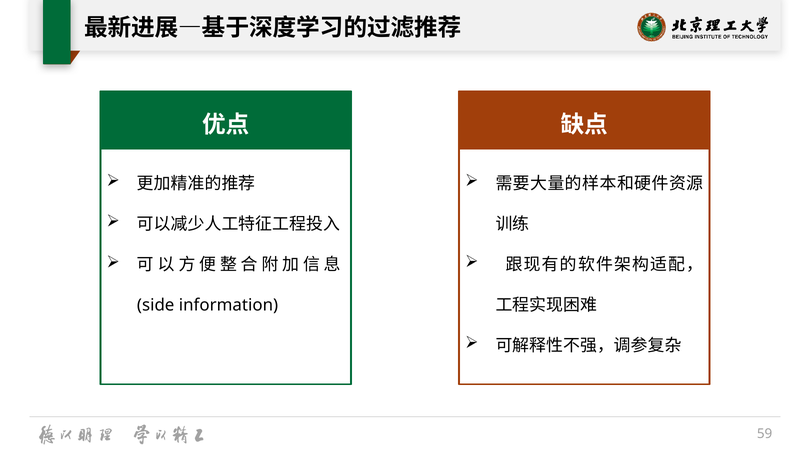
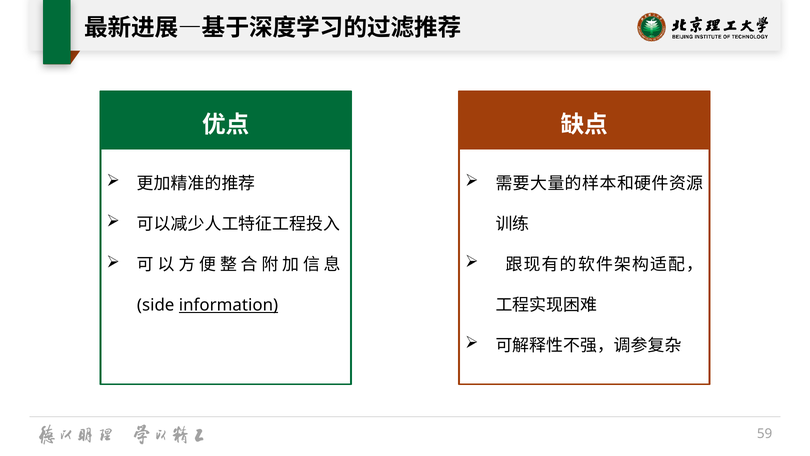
information underline: none -> present
